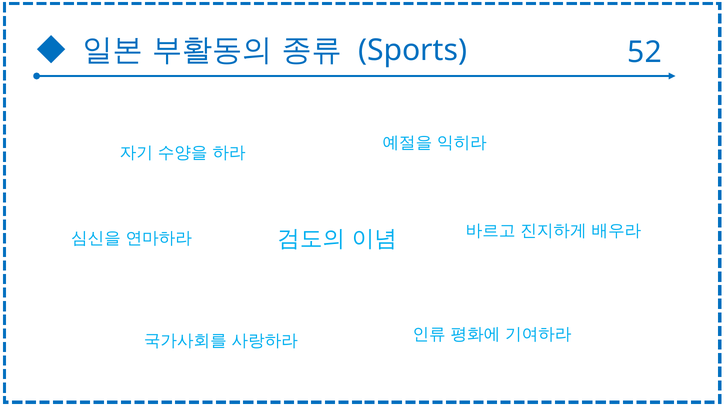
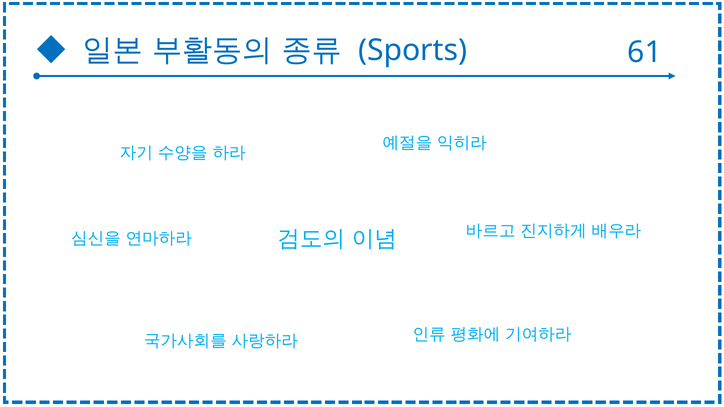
52: 52 -> 61
